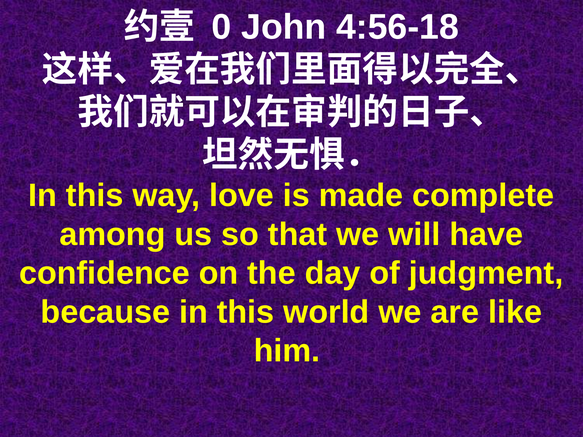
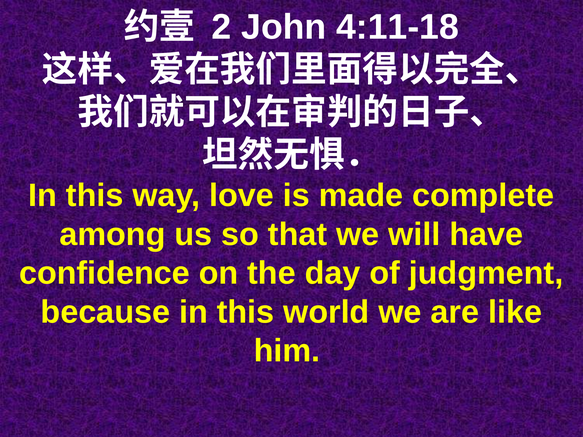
0: 0 -> 2
4:56-18: 4:56-18 -> 4:11-18
